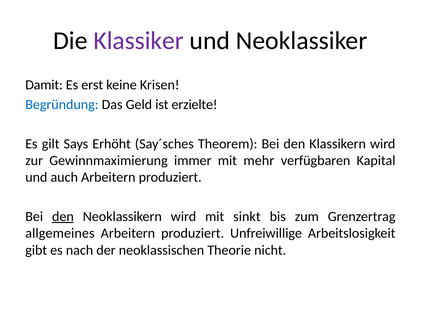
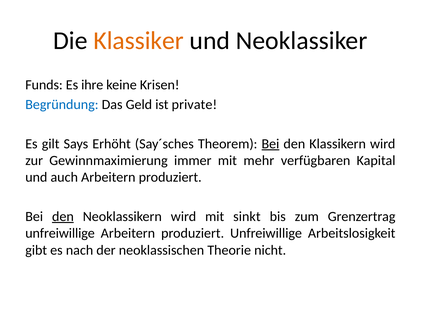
Klassiker colour: purple -> orange
Damit: Damit -> Funds
erst: erst -> ihre
erzielte: erzielte -> private
Bei at (270, 144) underline: none -> present
allgemeines at (60, 234): allgemeines -> unfreiwillige
